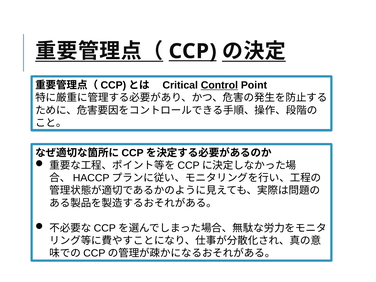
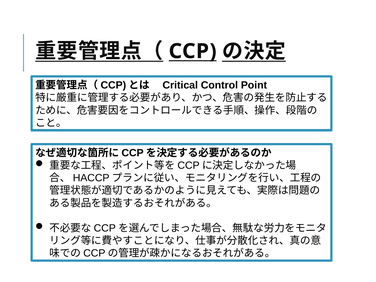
Control underline: present -> none
